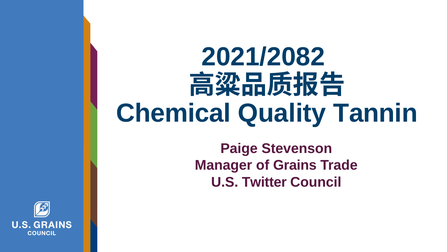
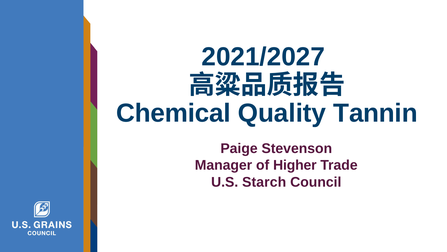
2021/2082: 2021/2082 -> 2021/2027
Grains: Grains -> Higher
Twitter: Twitter -> Starch
